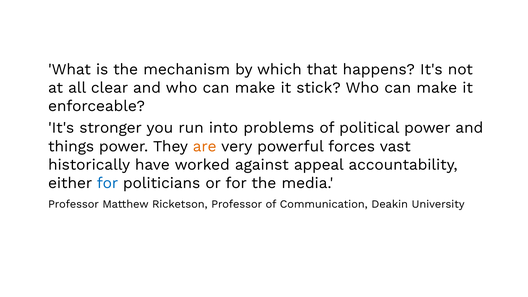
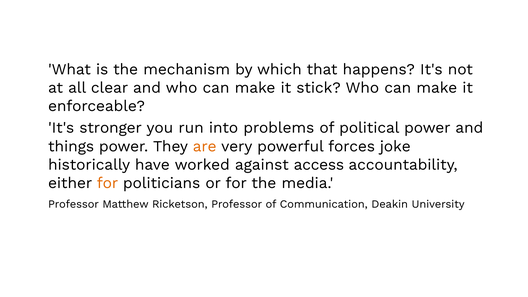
vast: vast -> joke
appeal: appeal -> access
for at (107, 183) colour: blue -> orange
